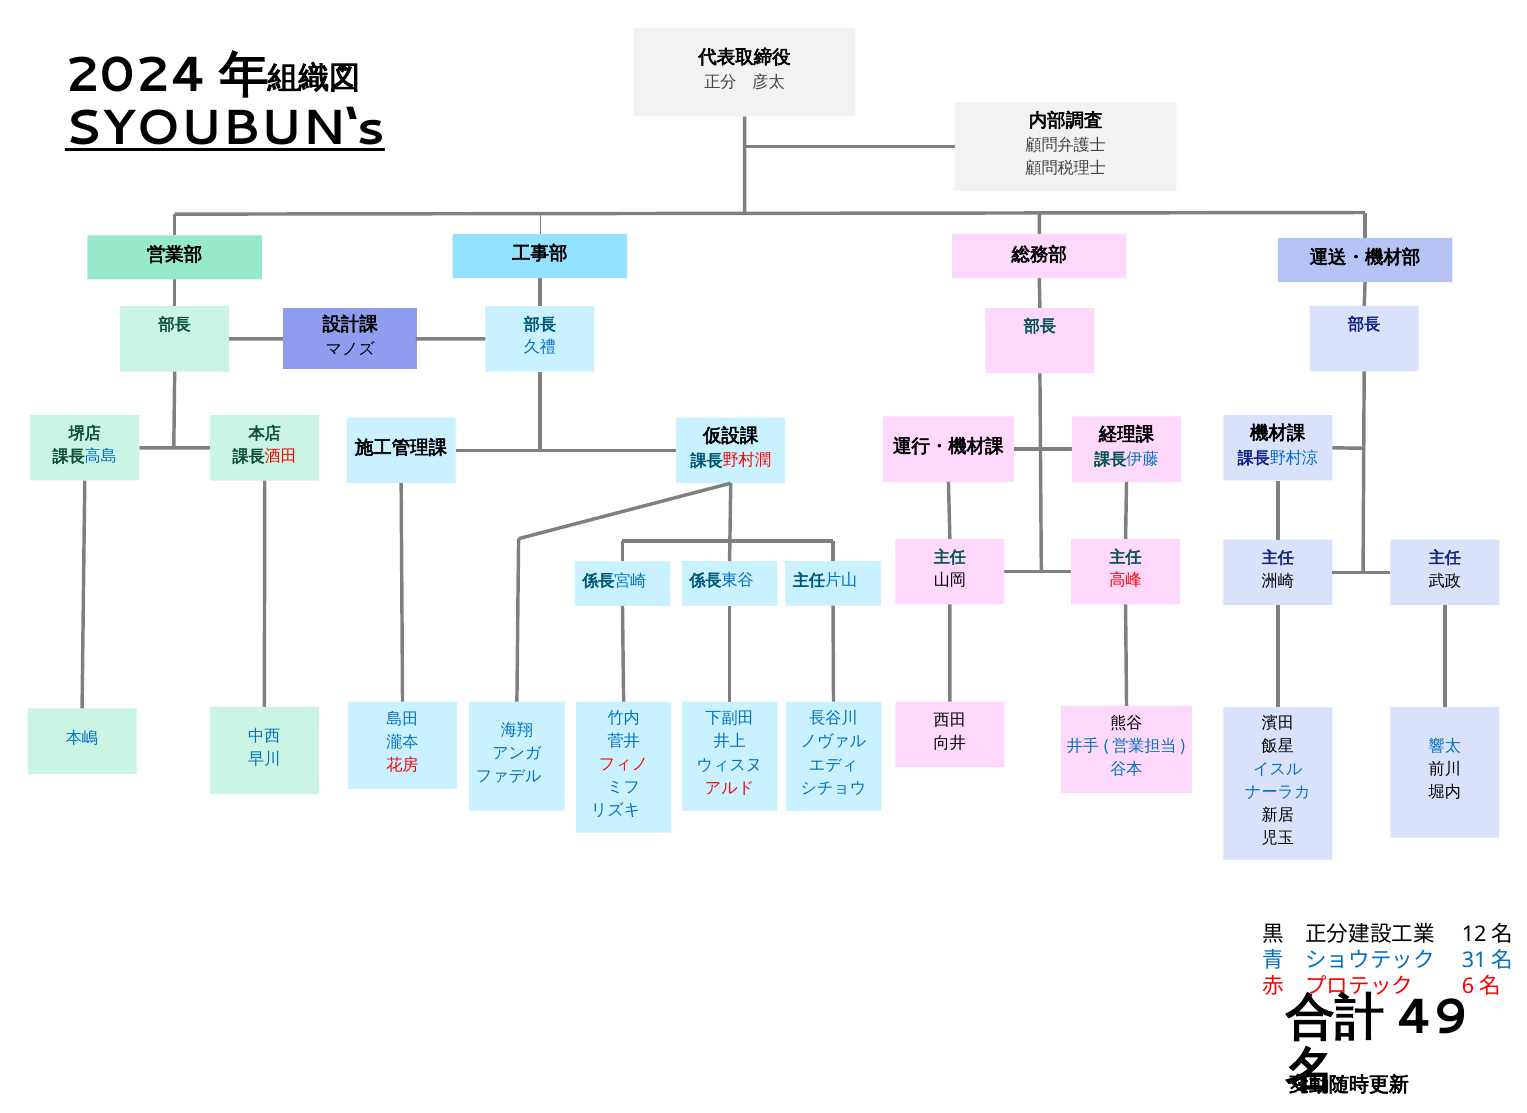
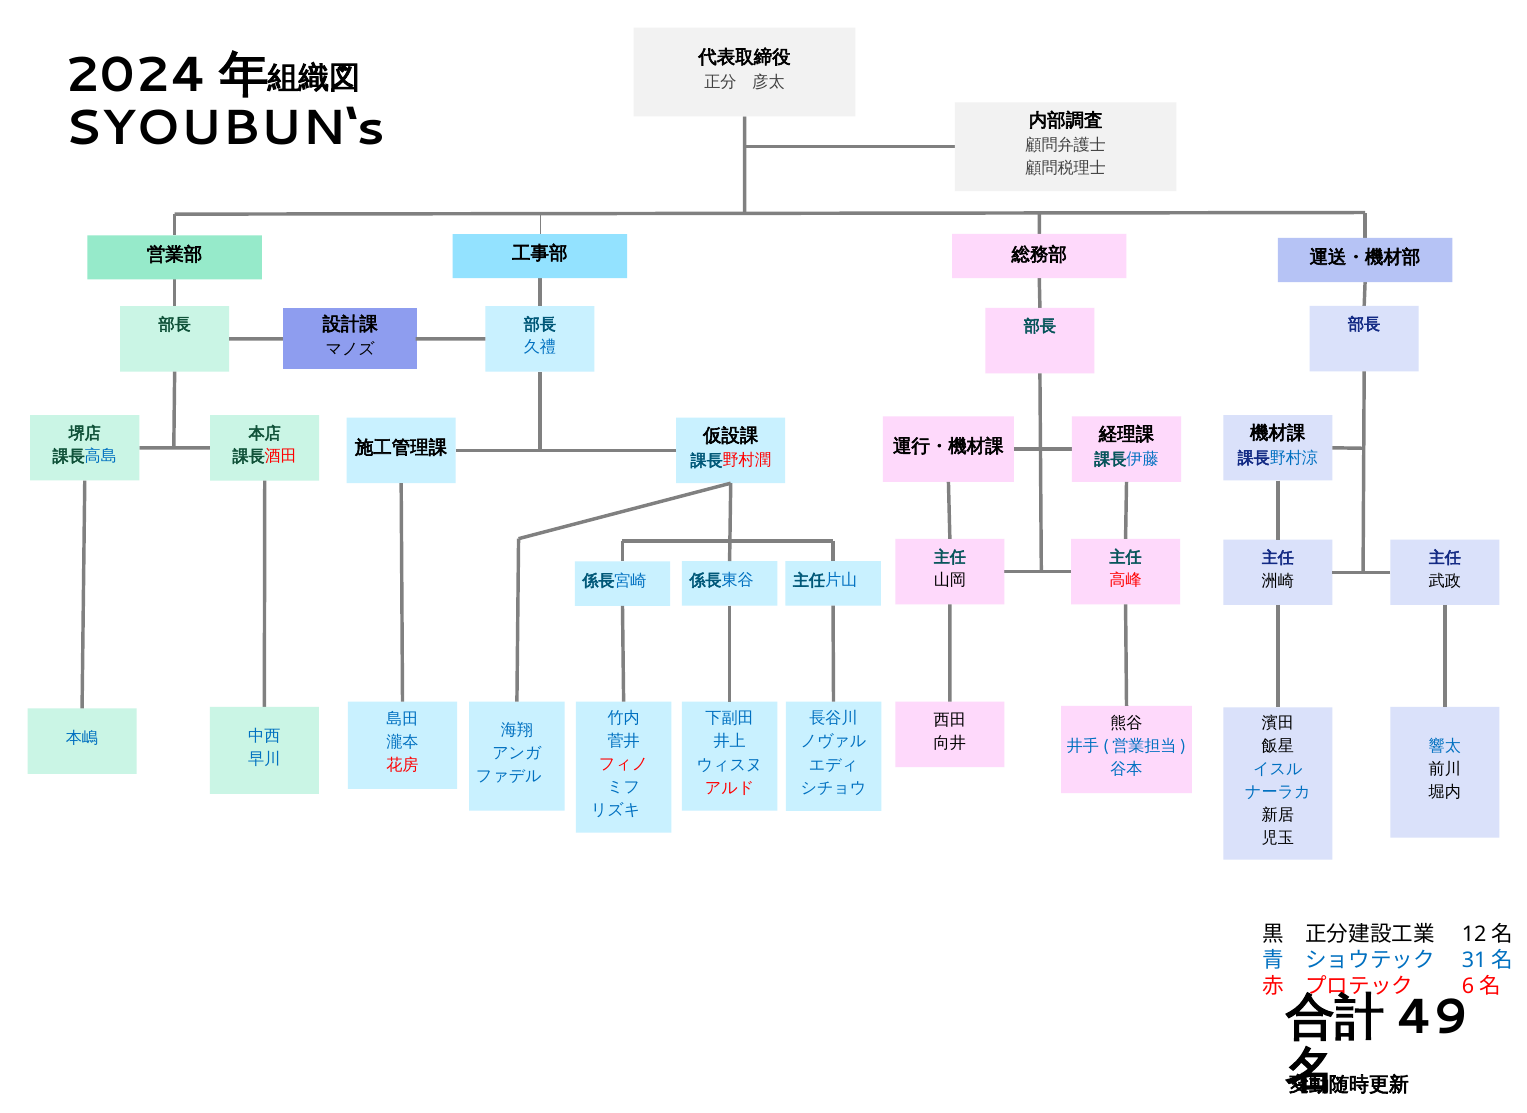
SYOUBUN‘s underline: present -> none
